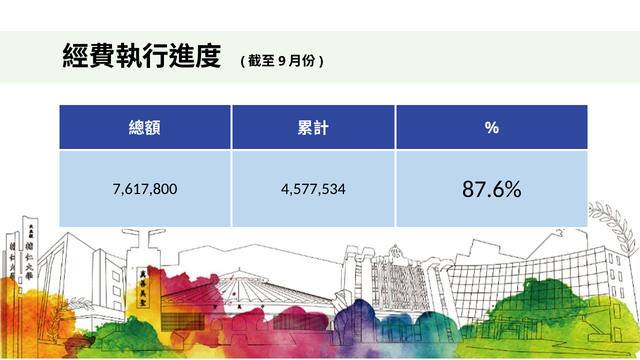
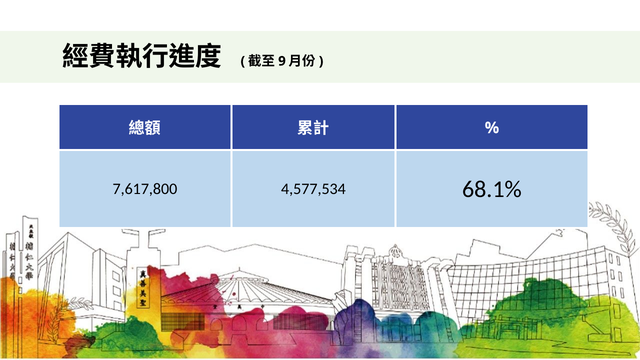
87.6%: 87.6% -> 68.1%
